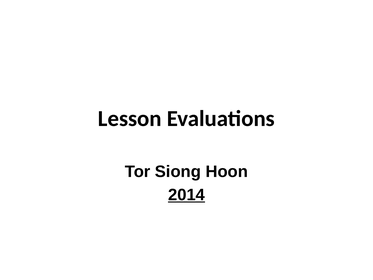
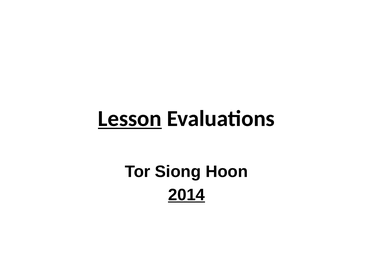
Lesson underline: none -> present
